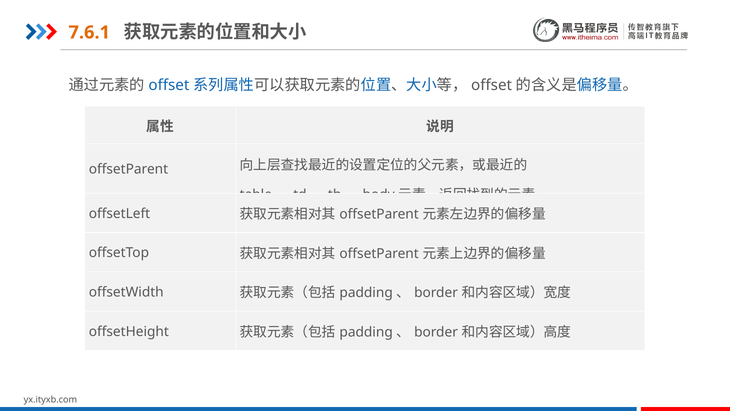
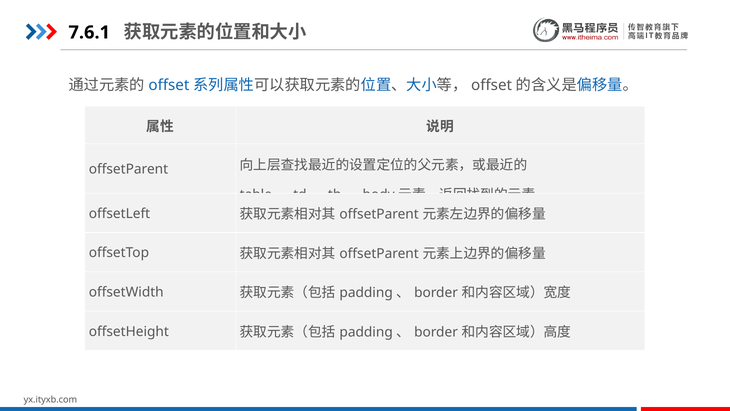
7.6.1 colour: orange -> black
